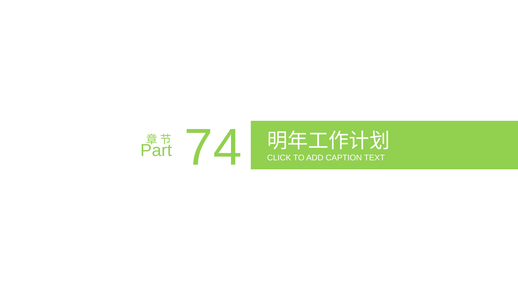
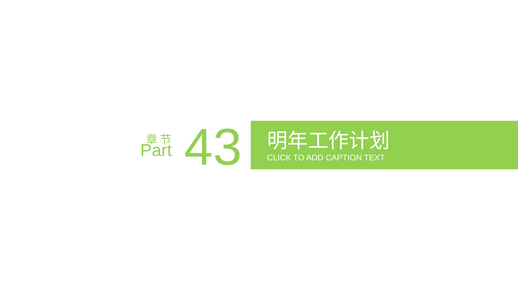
74: 74 -> 43
